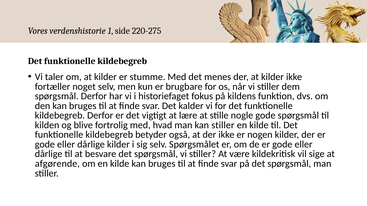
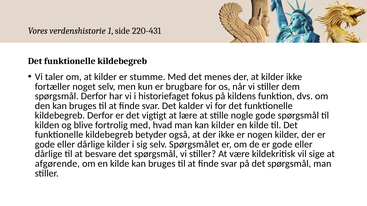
220-275: 220-275 -> 220-431
kan stiller: stiller -> kilder
